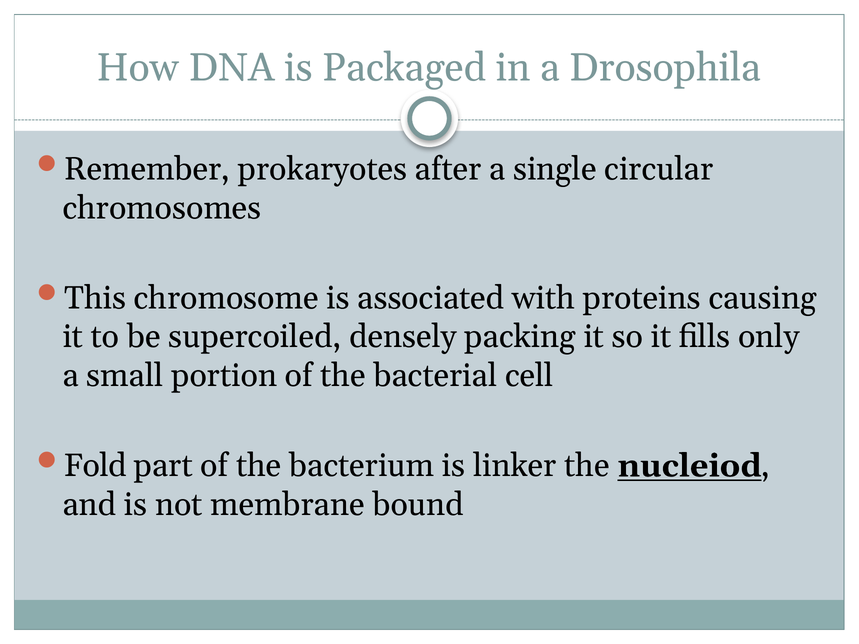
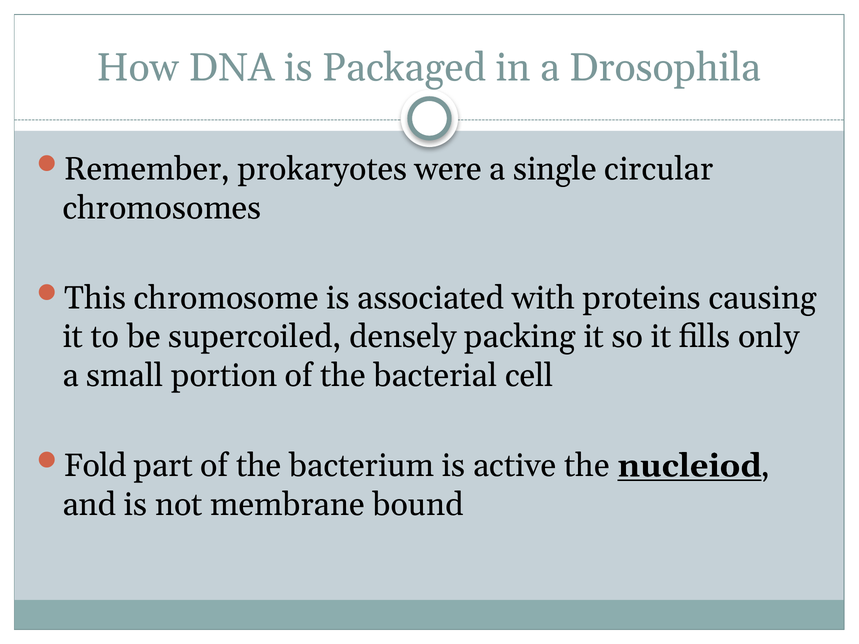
after: after -> were
linker: linker -> active
